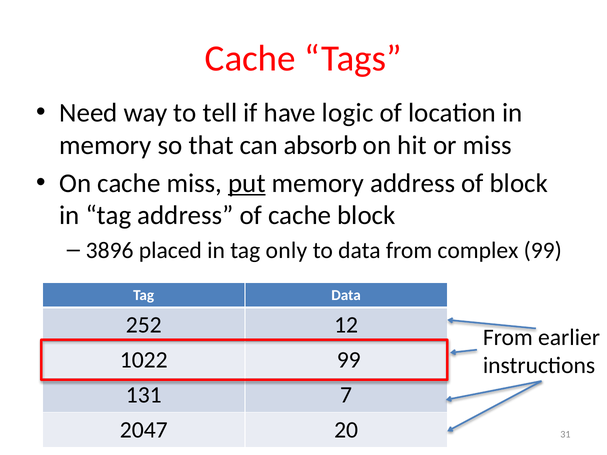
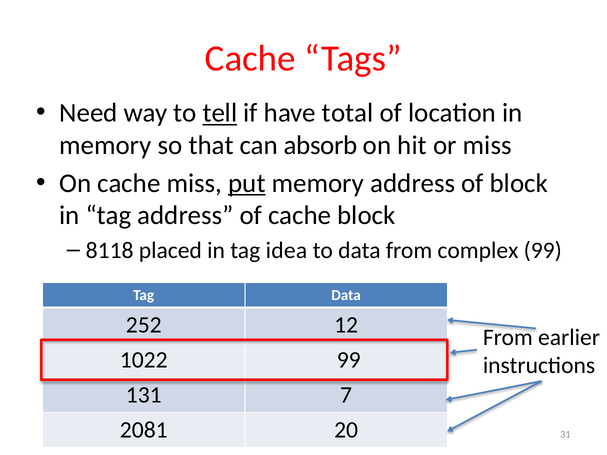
tell underline: none -> present
logic: logic -> total
3896: 3896 -> 8118
only: only -> idea
2047: 2047 -> 2081
